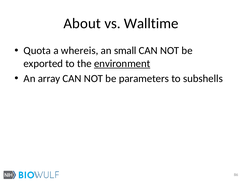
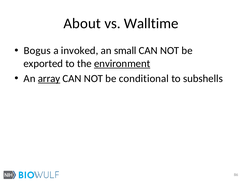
Quota: Quota -> Bogus
whereis: whereis -> invoked
array underline: none -> present
parameters: parameters -> conditional
